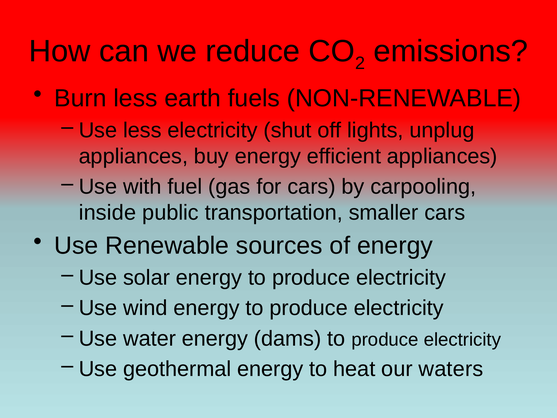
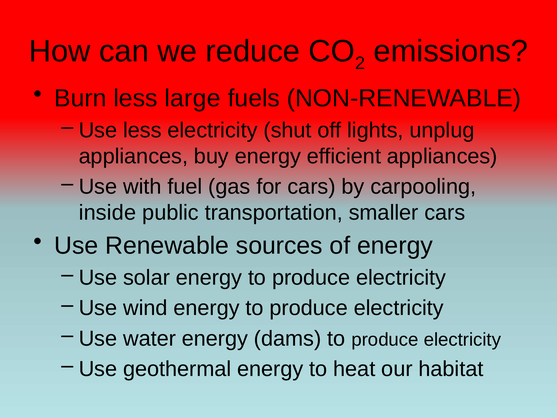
earth: earth -> large
waters: waters -> habitat
